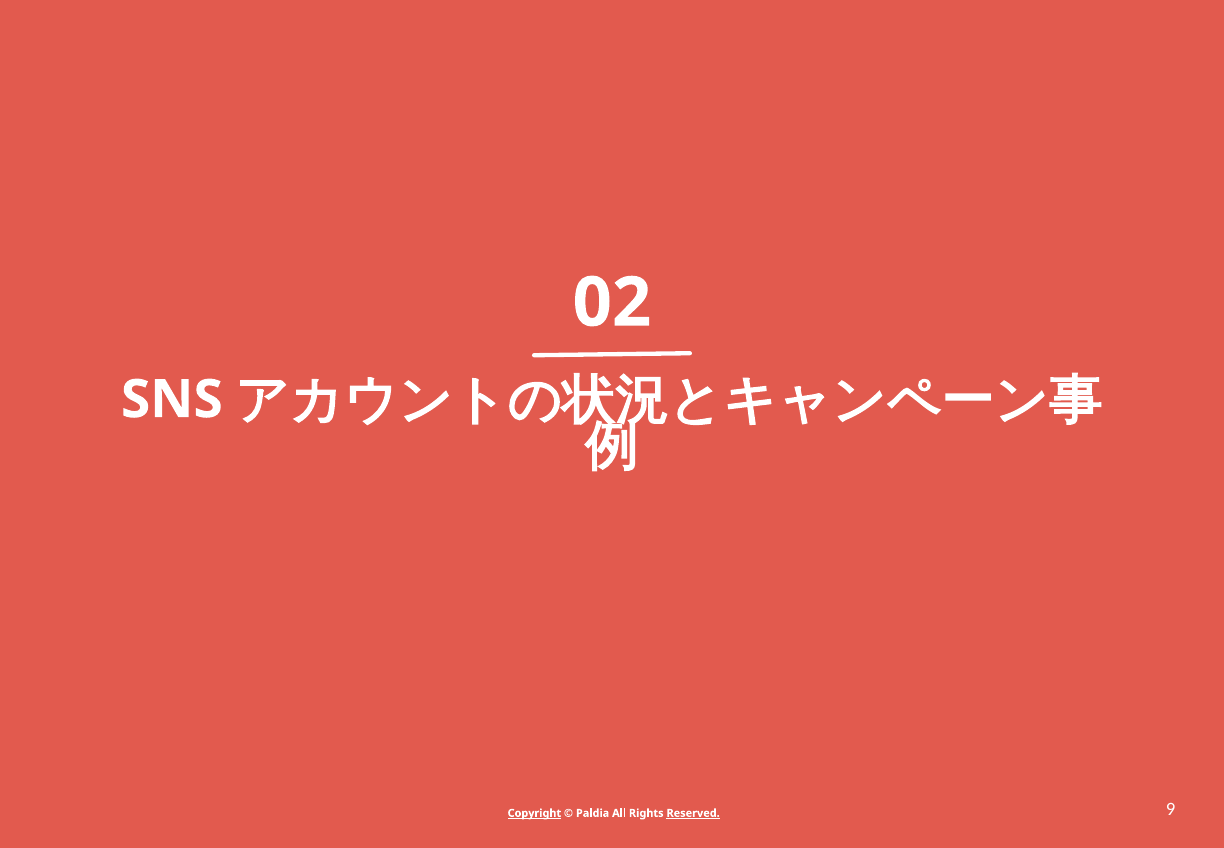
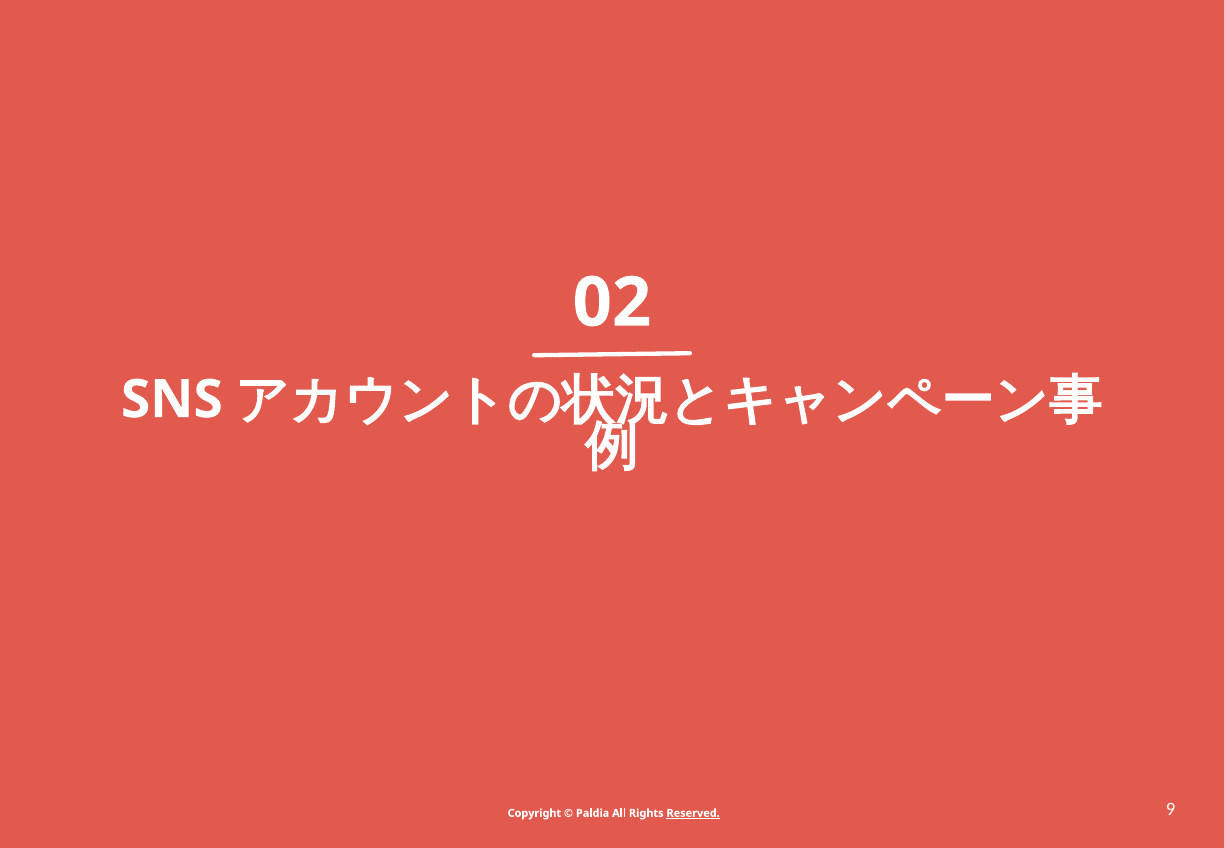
Copyright underline: present -> none
